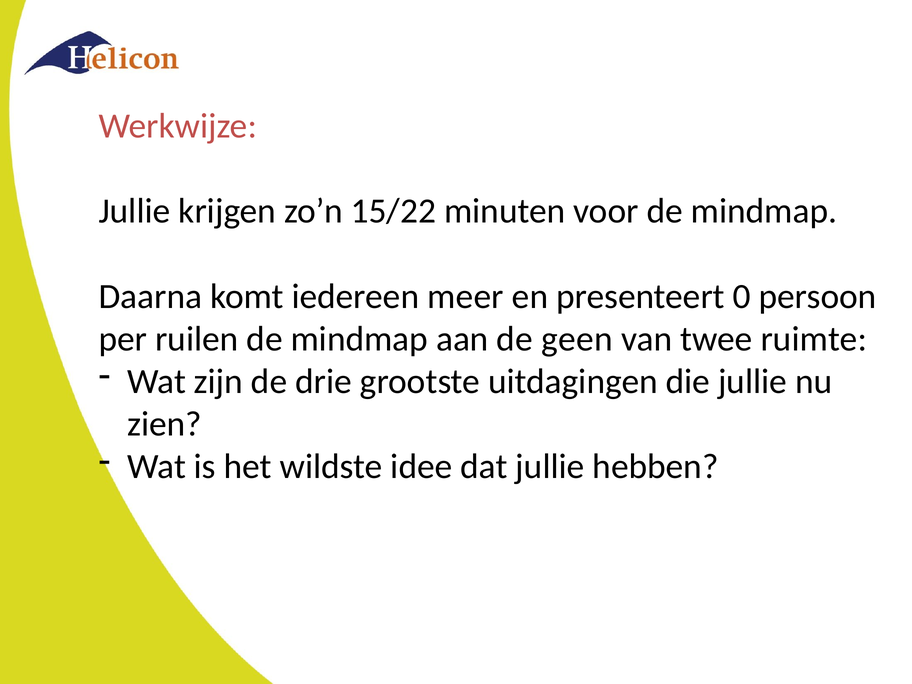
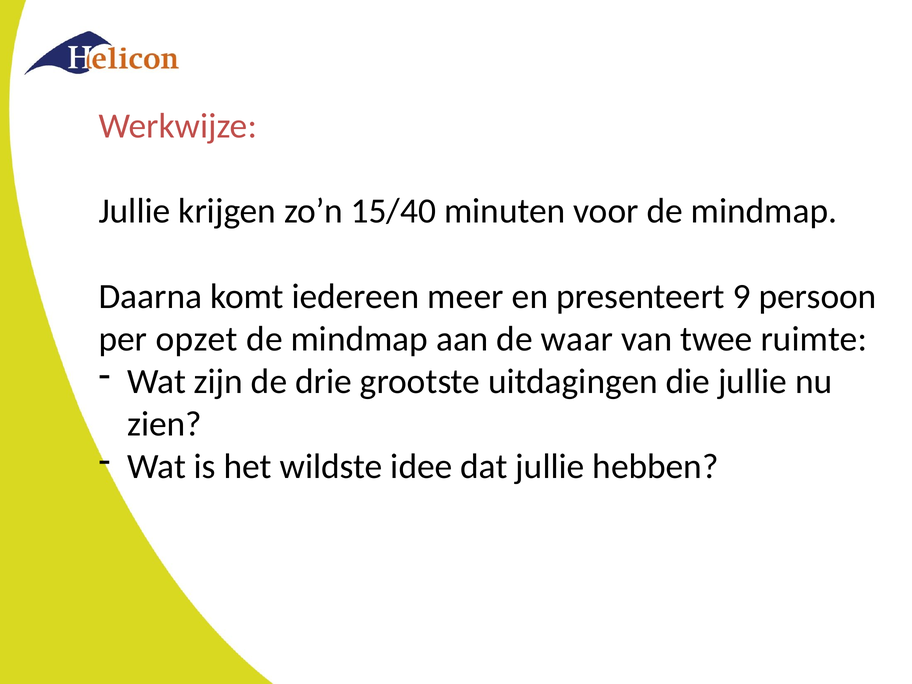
15/22: 15/22 -> 15/40
0: 0 -> 9
ruilen: ruilen -> opzet
geen: geen -> waar
